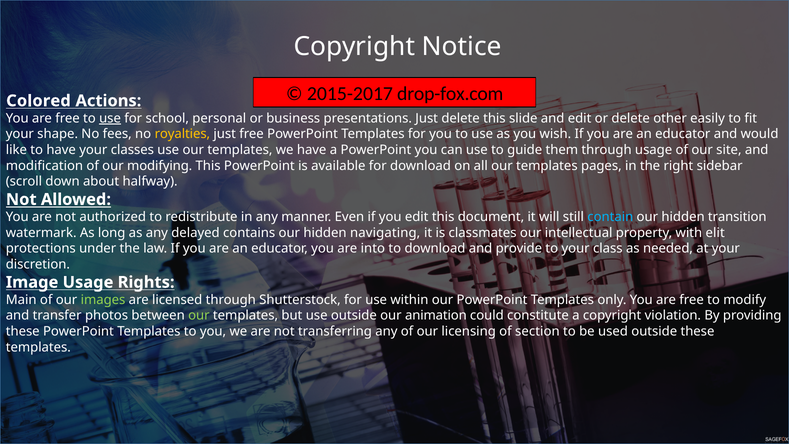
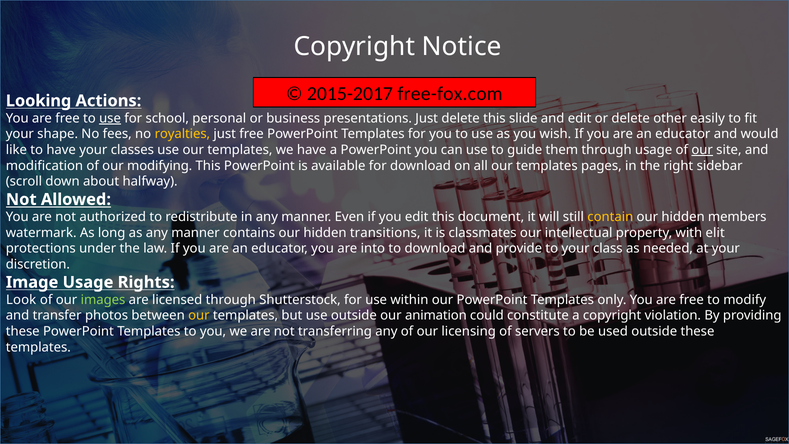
drop-fox.com: drop-fox.com -> free-fox.com
Colored: Colored -> Looking
our at (702, 150) underline: none -> present
contain colour: light blue -> yellow
transition: transition -> members
as any delayed: delayed -> manner
navigating: navigating -> transitions
Main: Main -> Look
our at (199, 315) colour: light green -> yellow
section: section -> servers
